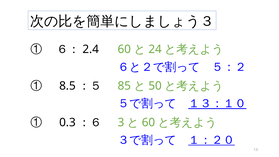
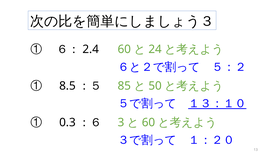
１：２０ underline: present -> none
